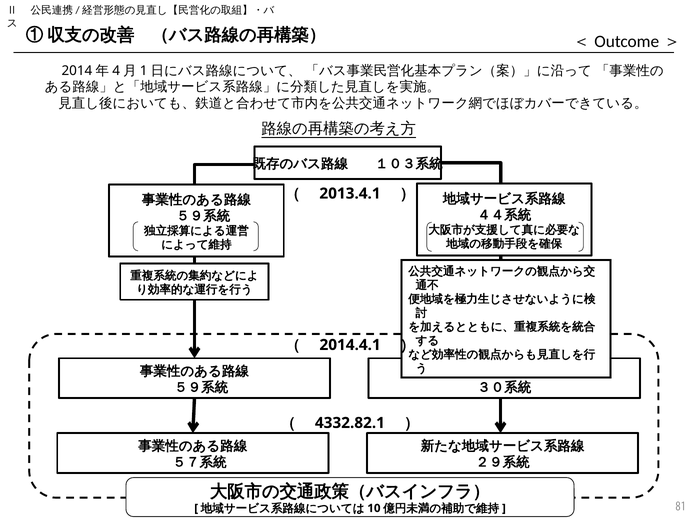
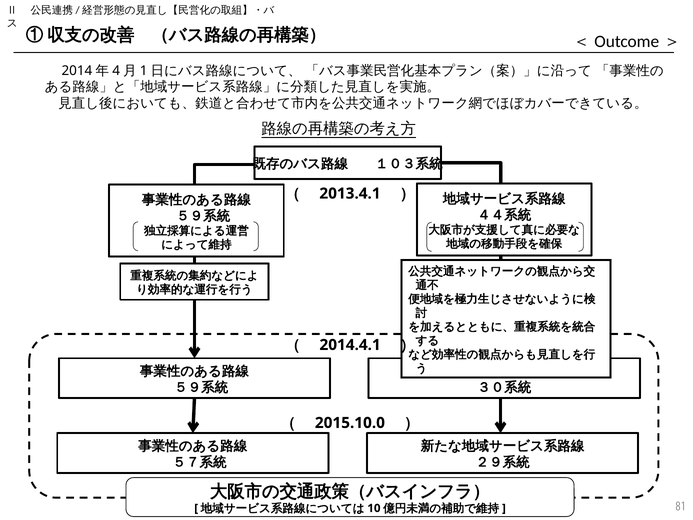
4332.82.1: 4332.82.1 -> 2015.10.0
